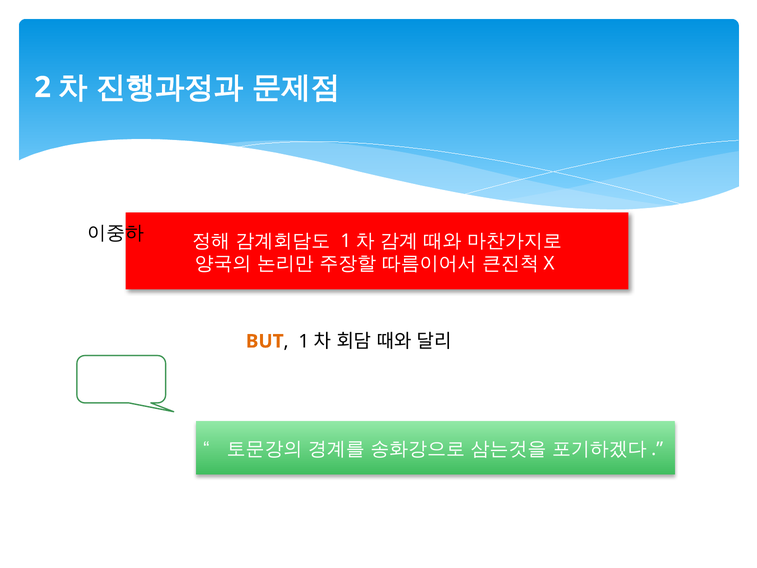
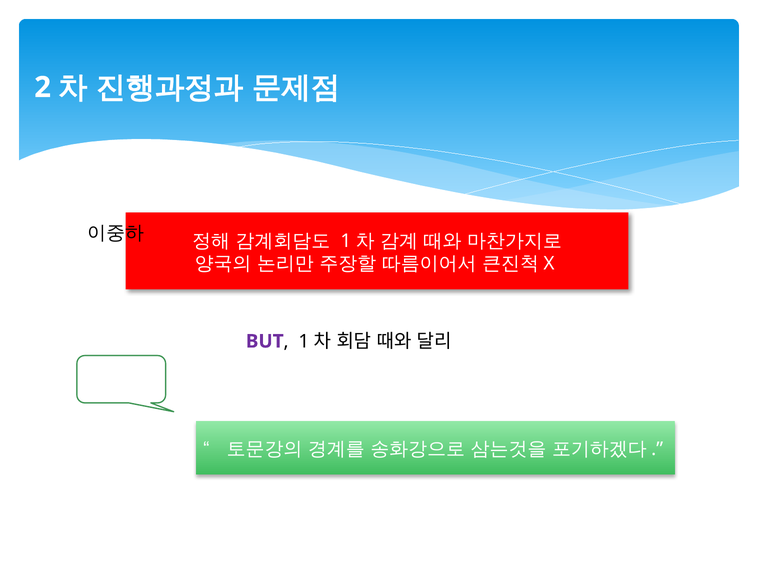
BUT colour: orange -> purple
